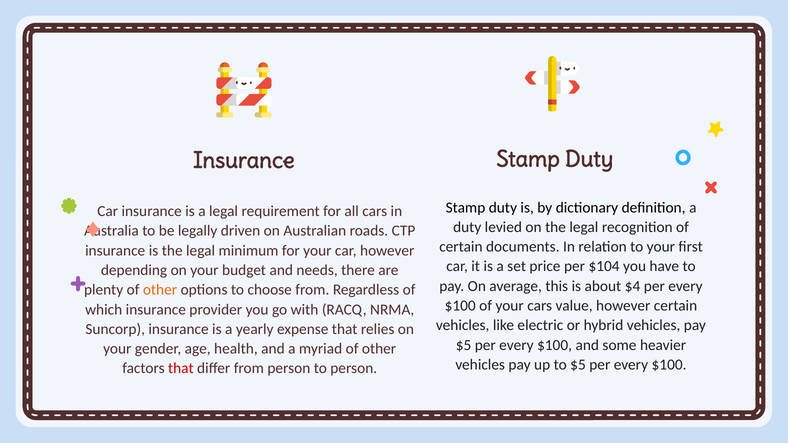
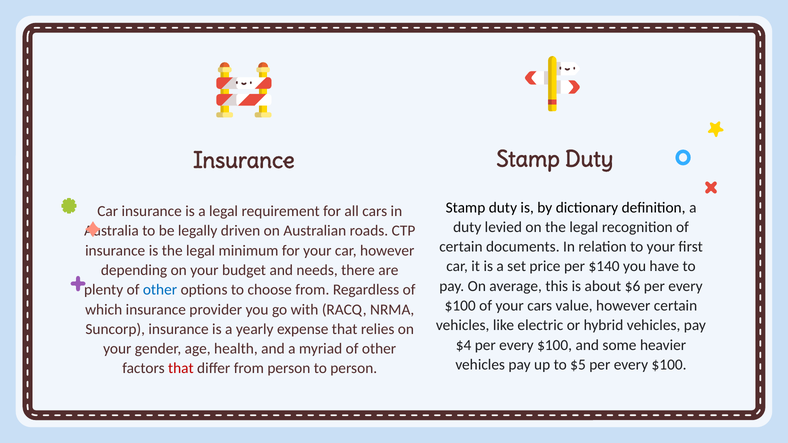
$104: $104 -> $140
$4: $4 -> $6
other at (160, 290) colour: orange -> blue
$5 at (464, 345): $5 -> $4
